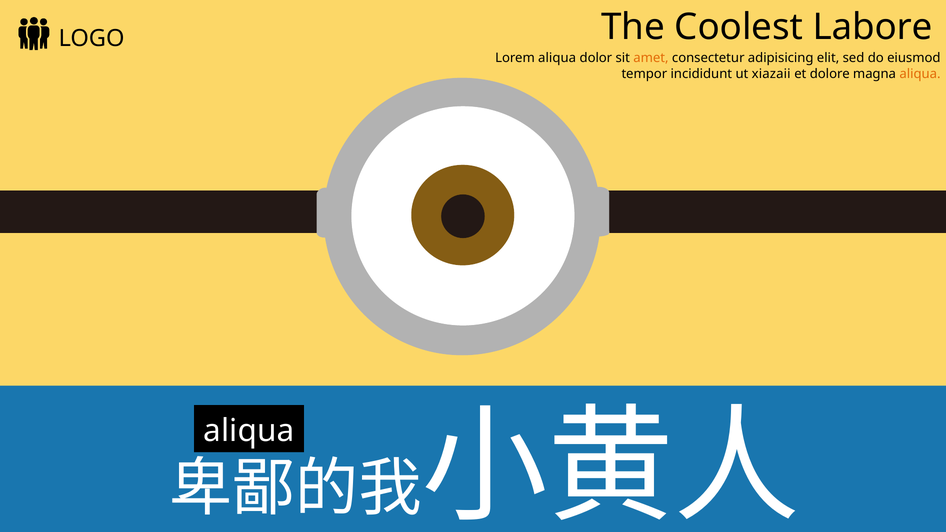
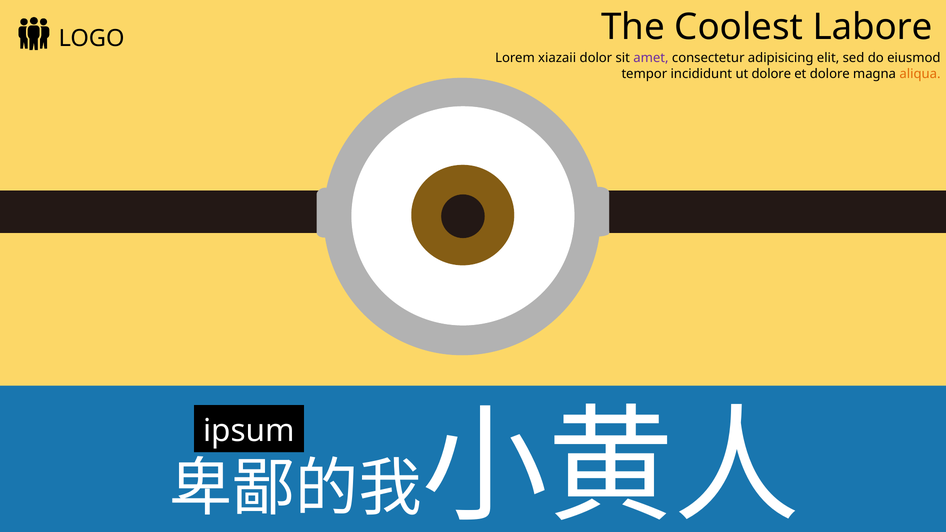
Lorem aliqua: aliqua -> xiazaii
amet colour: orange -> purple
ut xiazaii: xiazaii -> dolore
aliqua at (249, 431): aliqua -> ipsum
